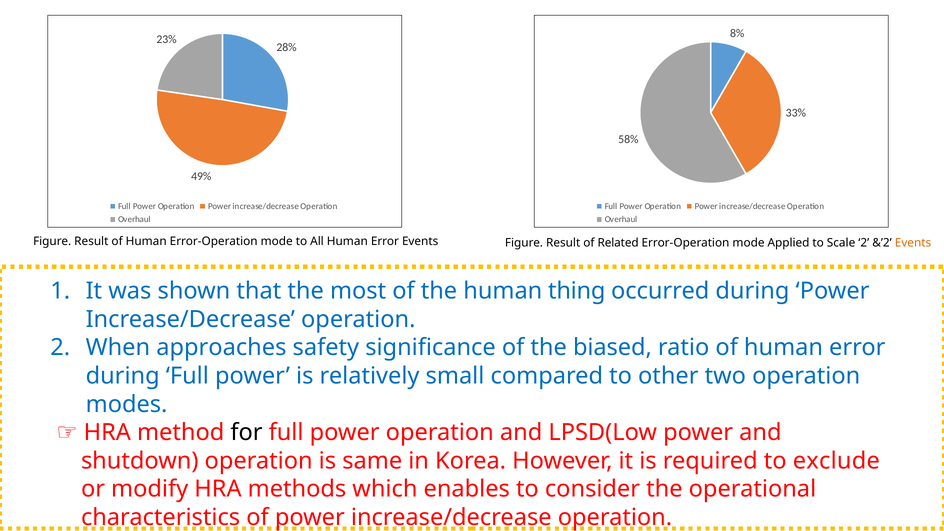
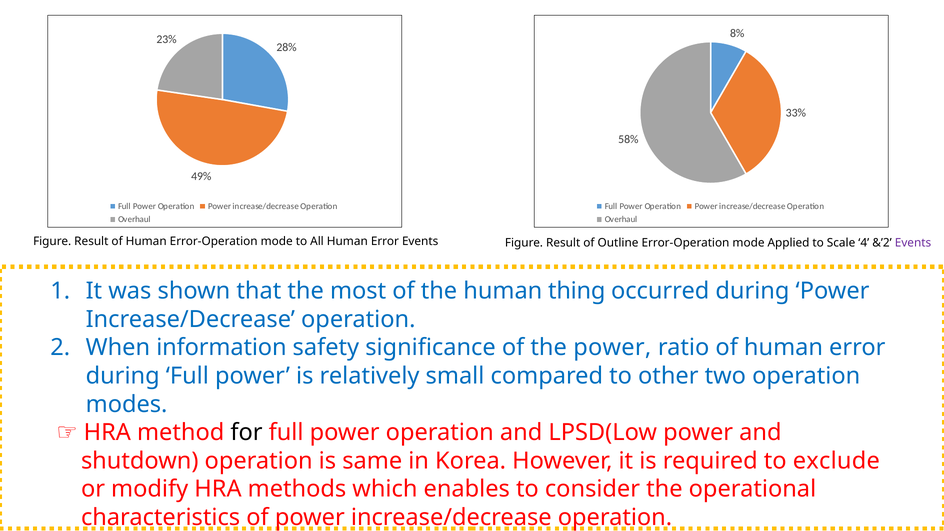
of Related: Related -> Outline
Scale 2: 2 -> 4
Events at (913, 243) colour: orange -> purple
approaches: approaches -> information
the biased: biased -> power
